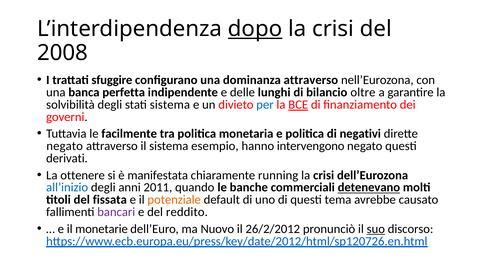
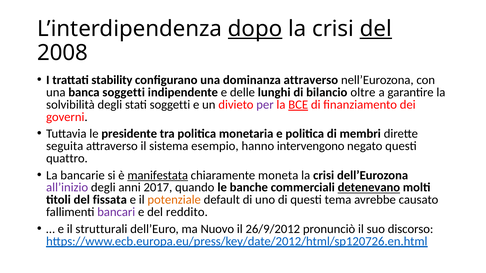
del at (376, 29) underline: none -> present
sfuggire: sfuggire -> stability
banca perfetta: perfetta -> soggetti
stati sistema: sistema -> soggetti
per colour: blue -> purple
facilmente: facilmente -> presidente
negativi: negativi -> membri
negato at (65, 146): negato -> seguita
derivati: derivati -> quattro
ottenere: ottenere -> bancarie
manifestata underline: none -> present
running: running -> moneta
all’inizio colour: blue -> purple
2011: 2011 -> 2017
monetarie: monetarie -> strutturali
26/2/2012: 26/2/2012 -> 26/9/2012
suo underline: present -> none
